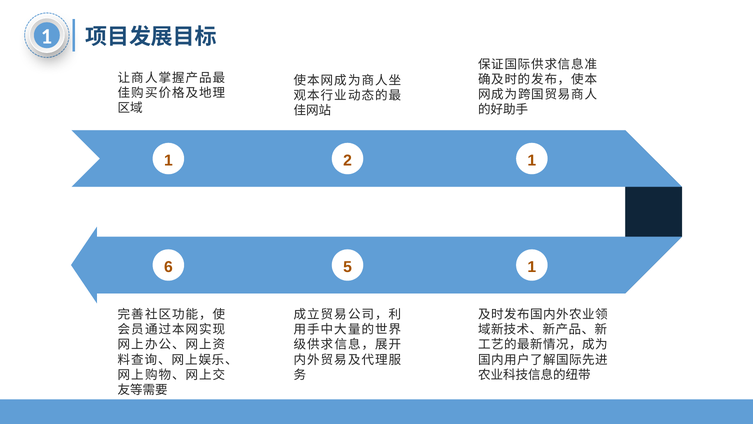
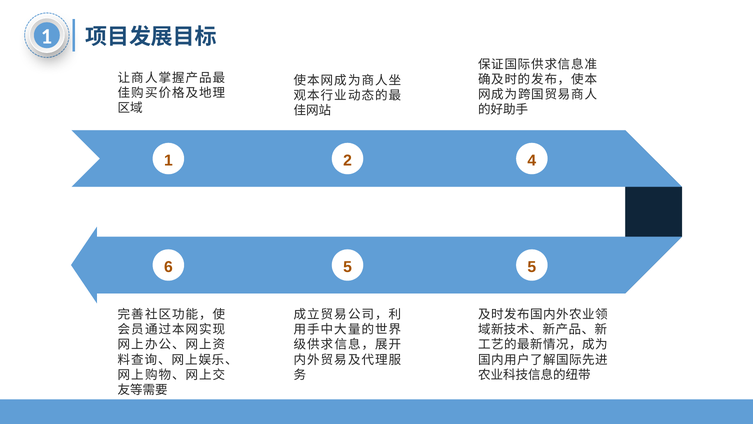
2 1: 1 -> 4
5 1: 1 -> 5
